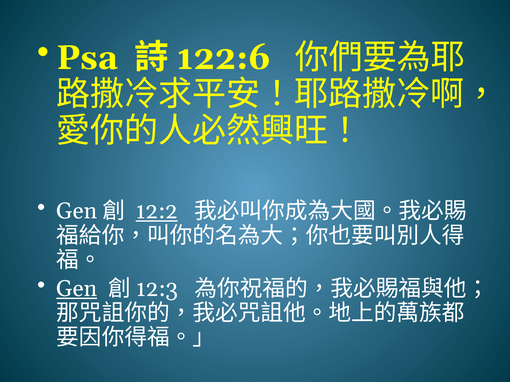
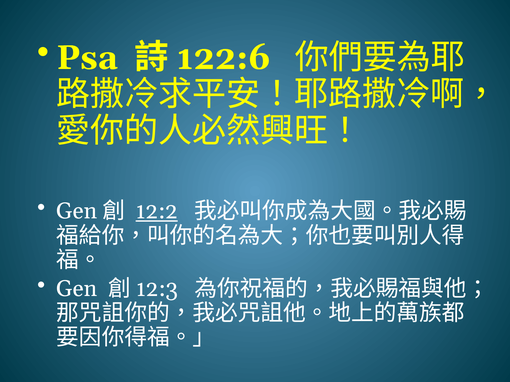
Gen at (77, 289) underline: present -> none
